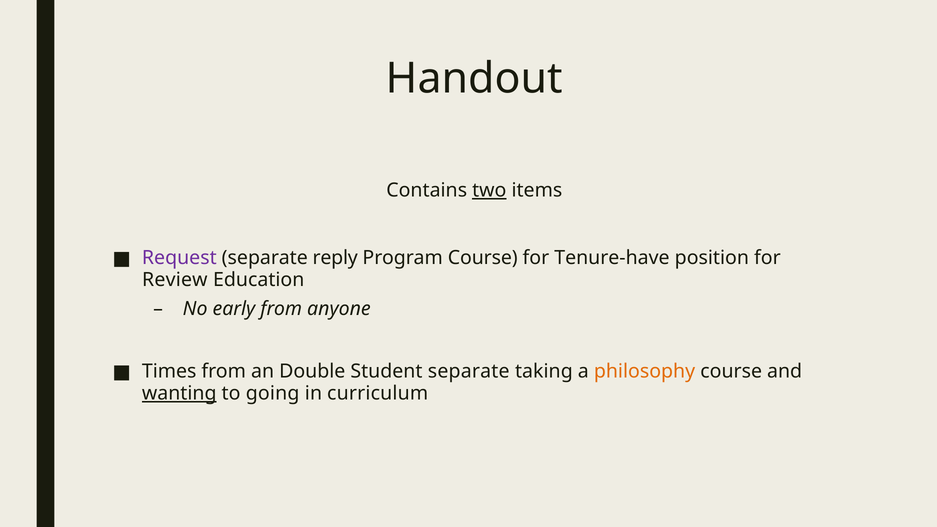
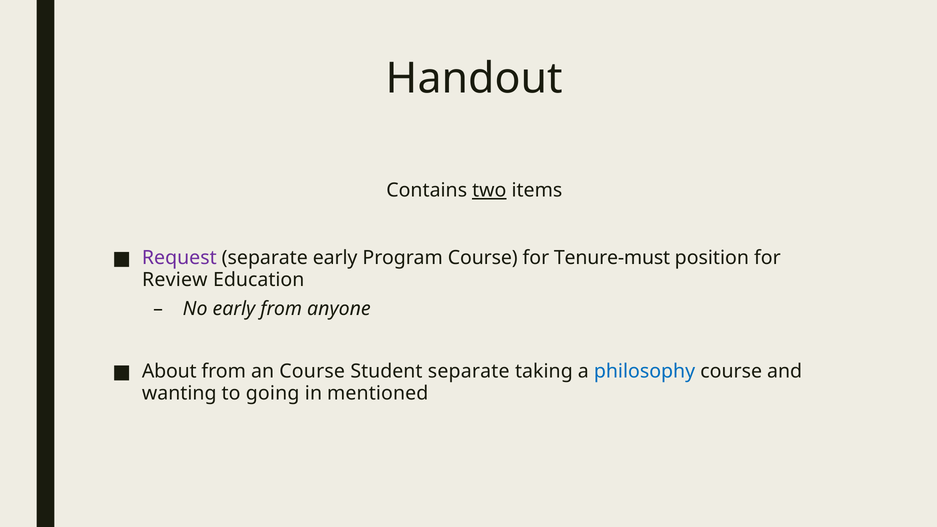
separate reply: reply -> early
Tenure-have: Tenure-have -> Tenure-must
Times: Times -> About
an Double: Double -> Course
philosophy colour: orange -> blue
wanting underline: present -> none
curriculum: curriculum -> mentioned
